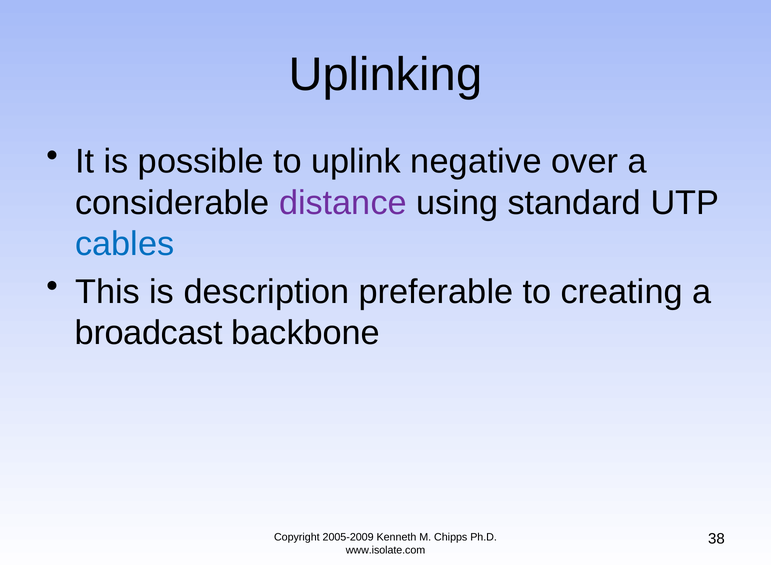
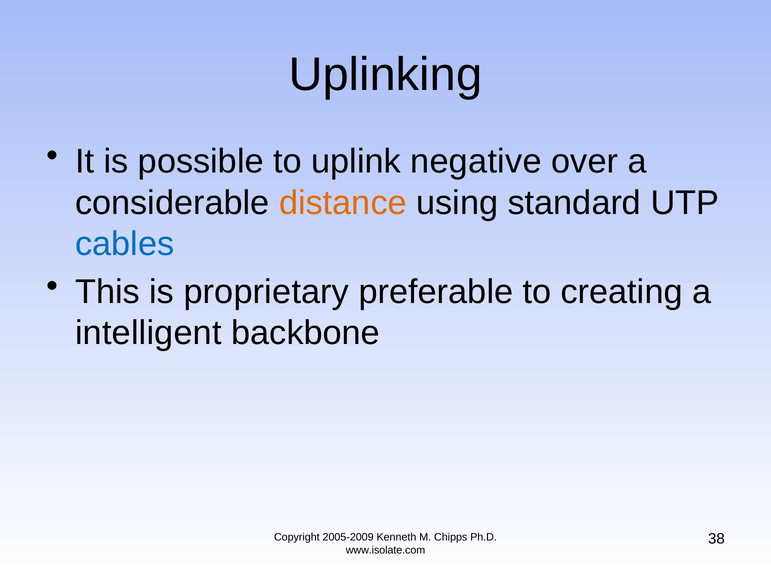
distance colour: purple -> orange
description: description -> proprietary
broadcast: broadcast -> intelligent
